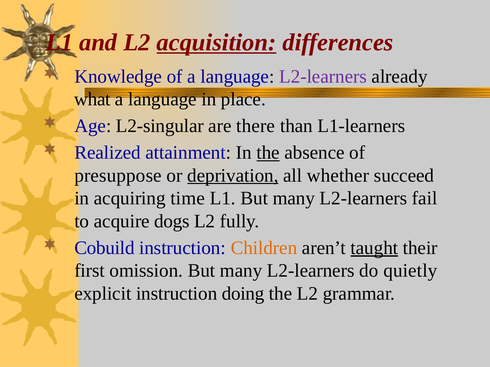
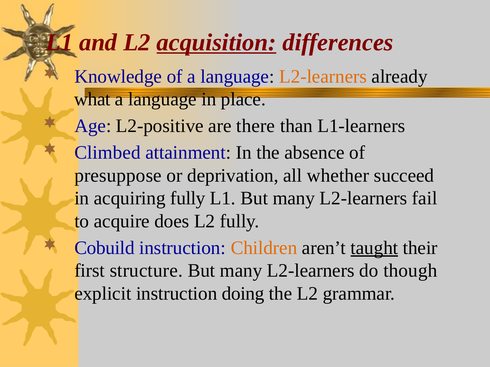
L2-learners at (323, 76) colour: purple -> orange
L2-singular: L2-singular -> L2-positive
Realized: Realized -> Climbed
the at (268, 153) underline: present -> none
deprivation underline: present -> none
acquiring time: time -> fully
dogs: dogs -> does
omission: omission -> structure
quietly: quietly -> though
